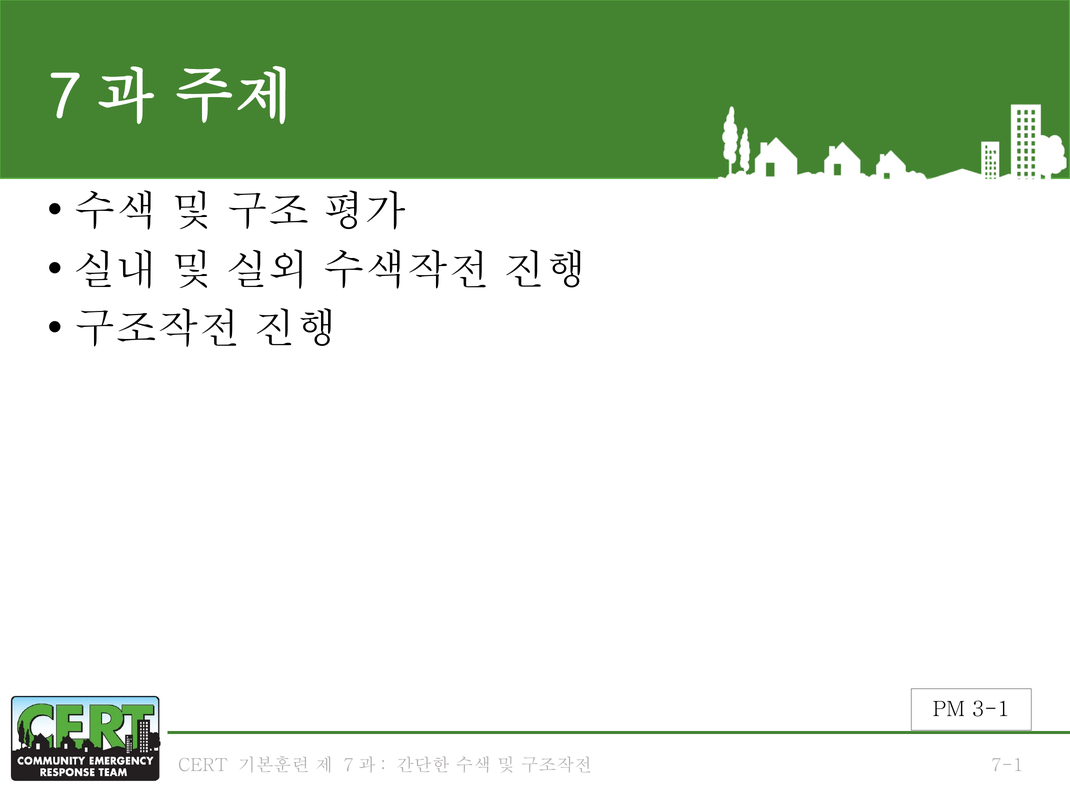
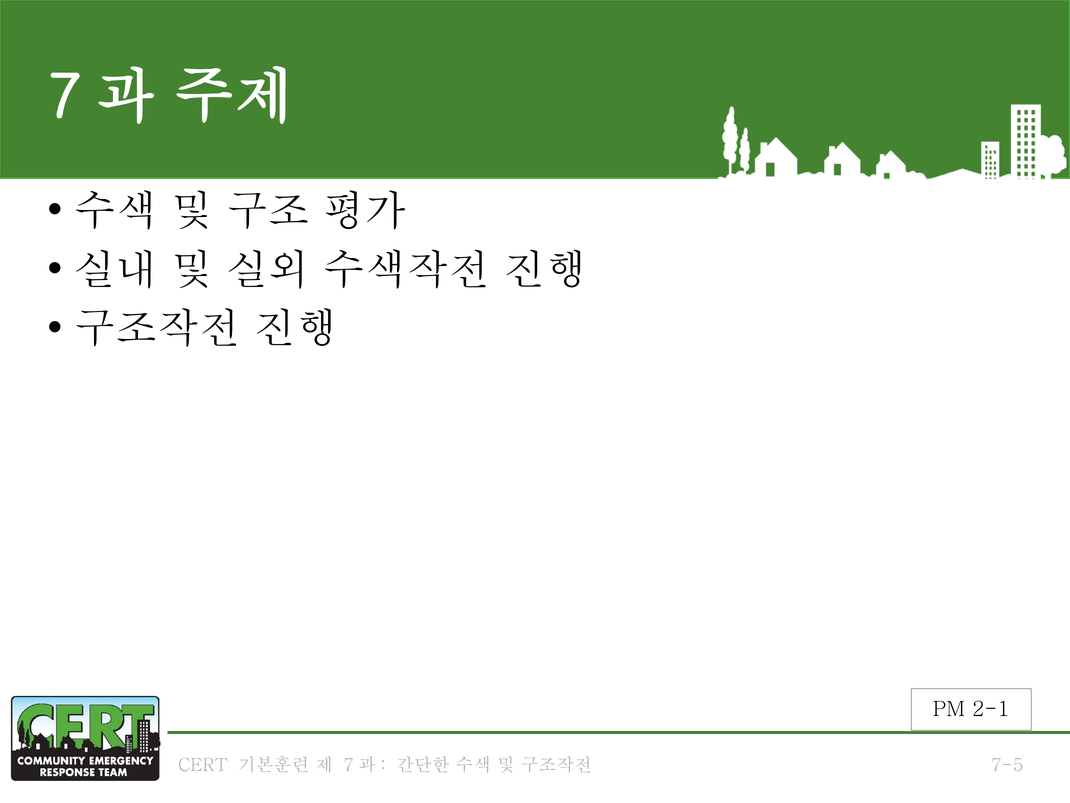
3-1: 3-1 -> 2-1
7-1: 7-1 -> 7-5
